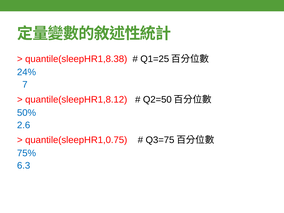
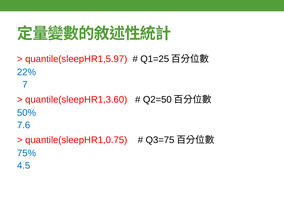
quantile(sleepHR1,8.38: quantile(sleepHR1,8.38 -> quantile(sleepHR1,5.97
24%: 24% -> 22%
quantile(sleepHR1,8.12: quantile(sleepHR1,8.12 -> quantile(sleepHR1,3.60
2.6: 2.6 -> 7.6
6.3: 6.3 -> 4.5
